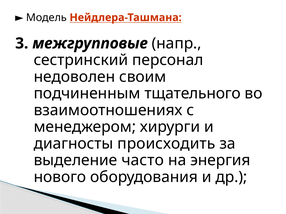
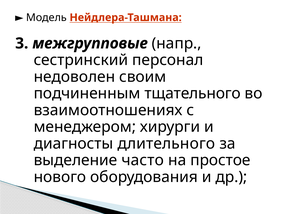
происходить: происходить -> длительного
энергия: энергия -> простое
